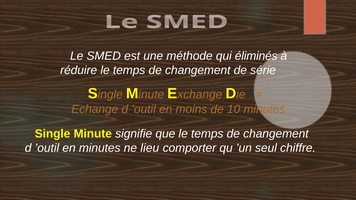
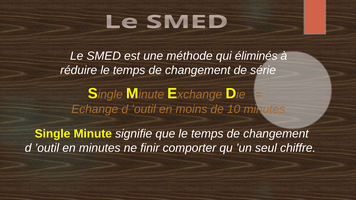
lieu: lieu -> finir
